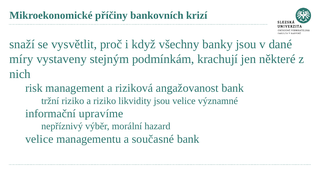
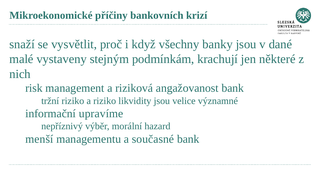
míry: míry -> malé
velice at (39, 139): velice -> menší
